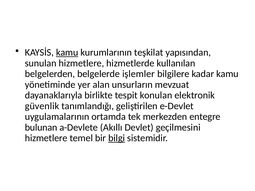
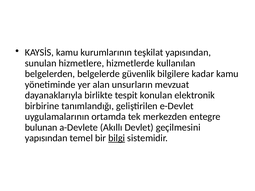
kamu at (67, 53) underline: present -> none
işlemler: işlemler -> güvenlik
güvenlik: güvenlik -> birbirine
hizmetlere at (46, 138): hizmetlere -> yapısından
